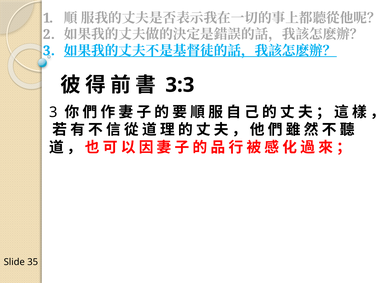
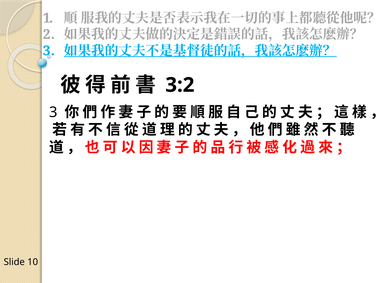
3:3: 3:3 -> 3:2
35: 35 -> 10
